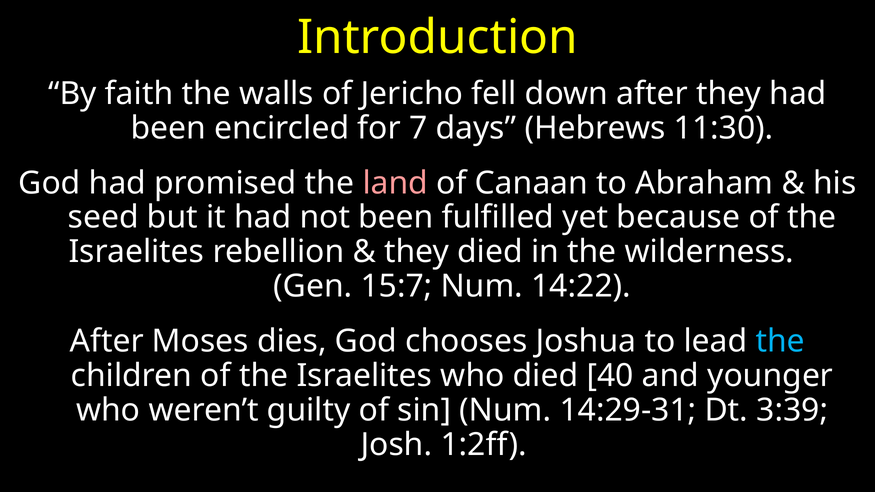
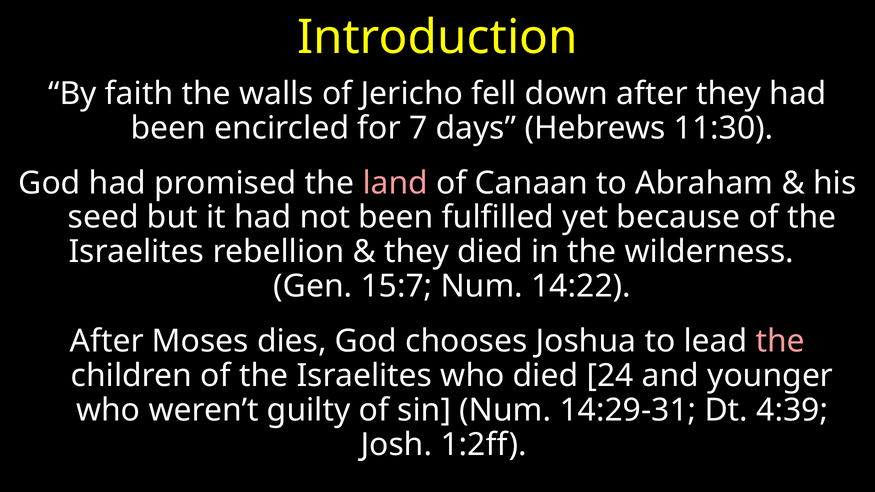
the at (780, 341) colour: light blue -> pink
40: 40 -> 24
3:39: 3:39 -> 4:39
